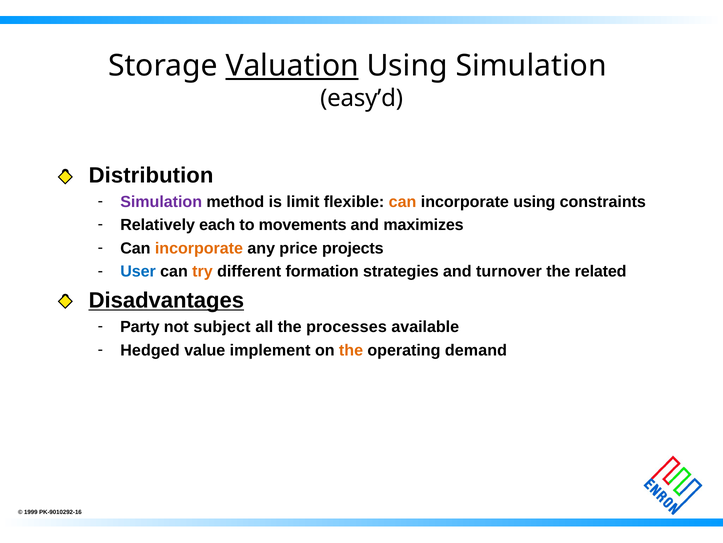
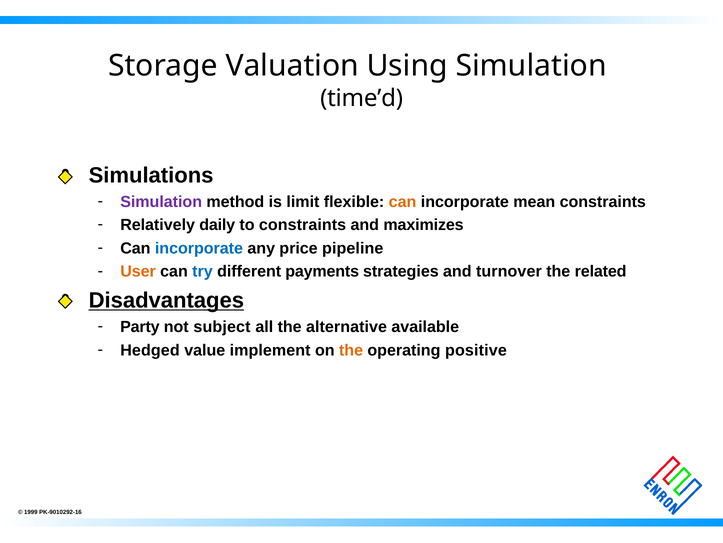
Valuation underline: present -> none
easy’d: easy’d -> time’d
Distribution: Distribution -> Simulations
incorporate using: using -> mean
each: each -> daily
to movements: movements -> constraints
incorporate at (199, 248) colour: orange -> blue
projects: projects -> pipeline
User colour: blue -> orange
try colour: orange -> blue
formation: formation -> payments
processes: processes -> alternative
demand: demand -> positive
